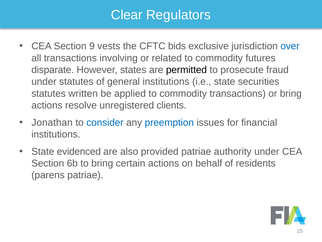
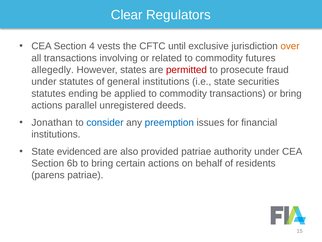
9: 9 -> 4
bids: bids -> until
over colour: blue -> orange
disparate: disparate -> allegedly
permitted colour: black -> red
written: written -> ending
resolve: resolve -> parallel
clients: clients -> deeds
